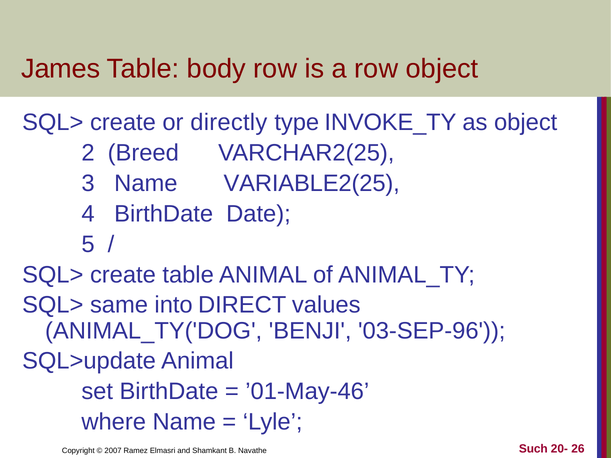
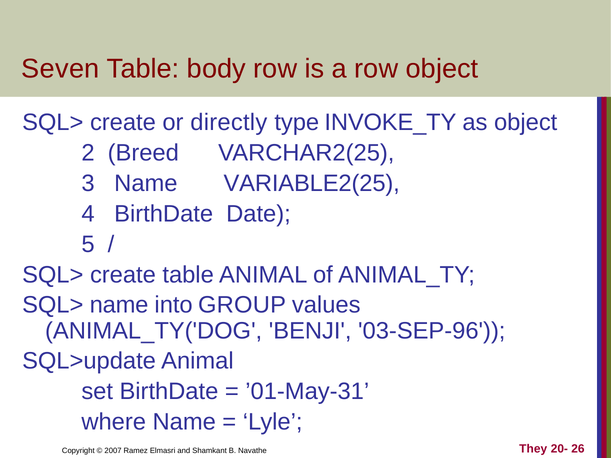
James: James -> Seven
SQL> same: same -> name
DIRECT: DIRECT -> GROUP
’01-May-46: ’01-May-46 -> ’01-May-31
Such: Such -> They
